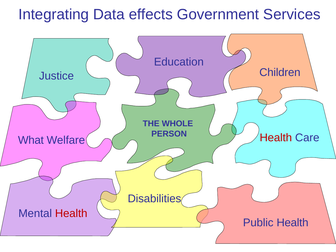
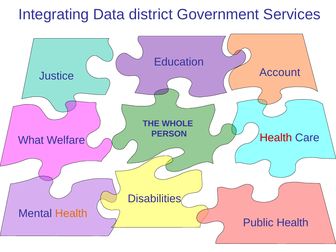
effects: effects -> district
Children: Children -> Account
Health at (71, 213) colour: red -> orange
